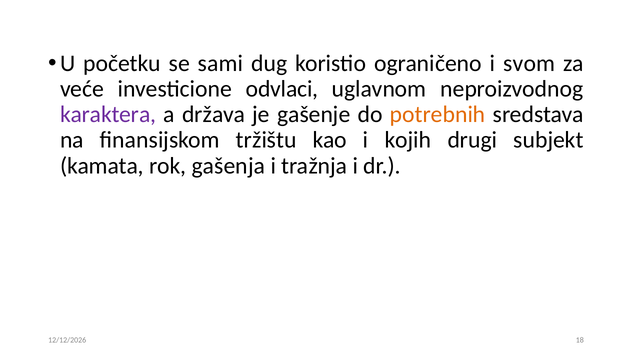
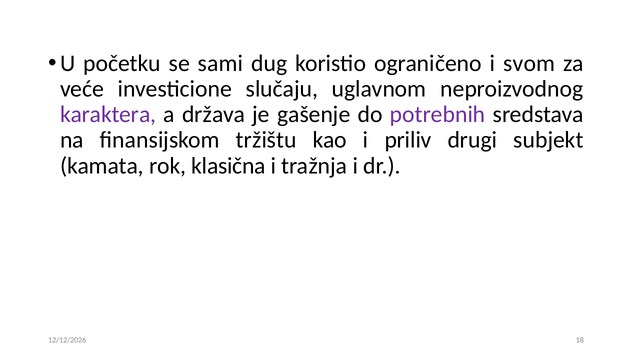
odvlaci: odvlaci -> slučaju
potrebnih colour: orange -> purple
kojih: kojih -> priliv
gašenja: gašenja -> klasična
